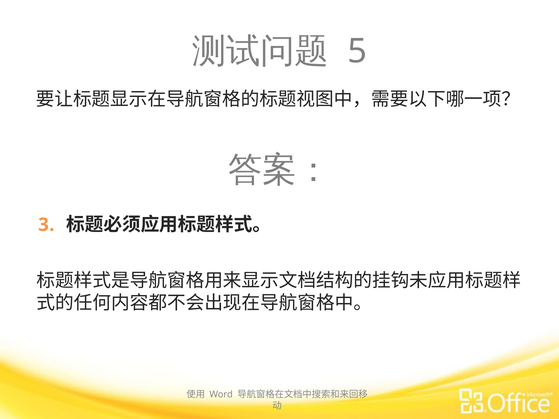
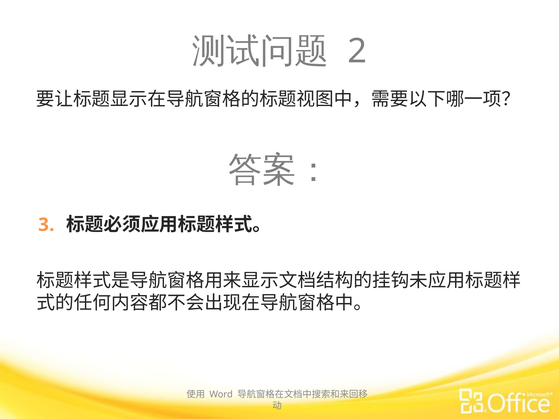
5: 5 -> 2
